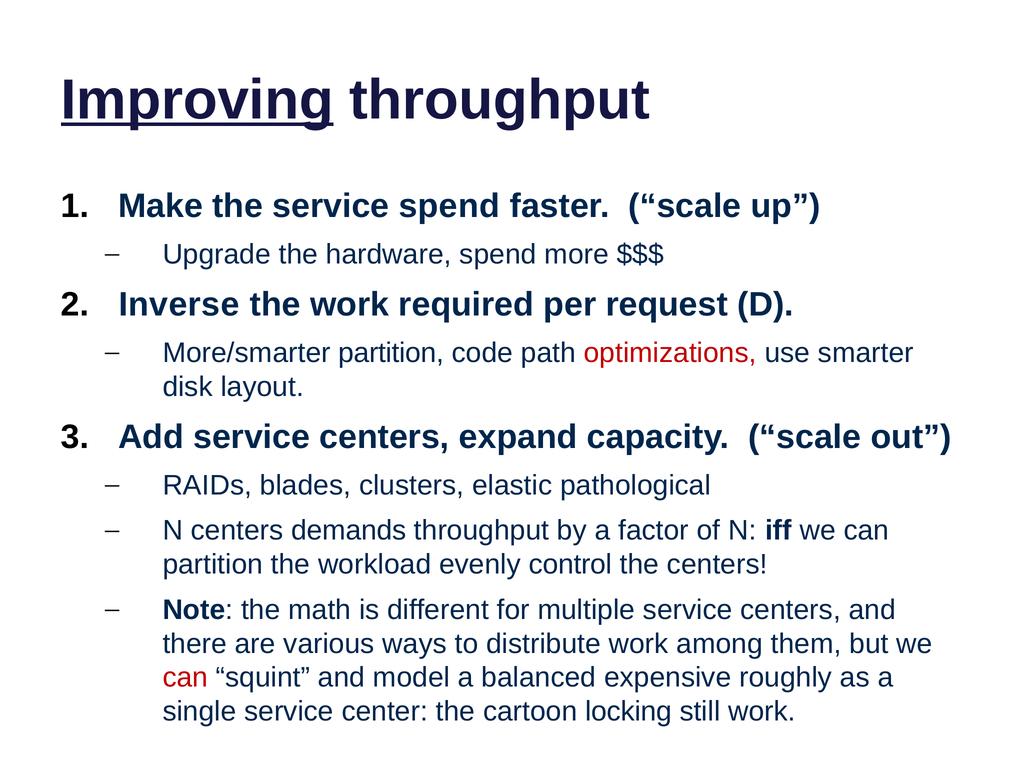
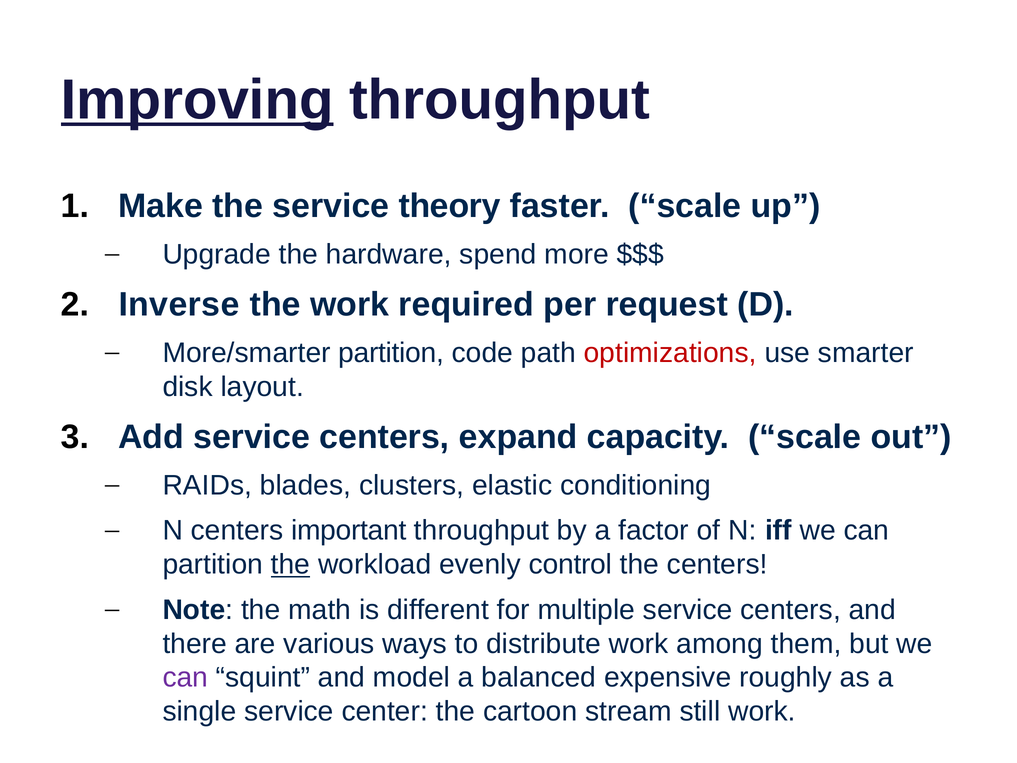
service spend: spend -> theory
pathological: pathological -> conditioning
demands: demands -> important
the at (291, 564) underline: none -> present
can at (185, 677) colour: red -> purple
locking: locking -> stream
